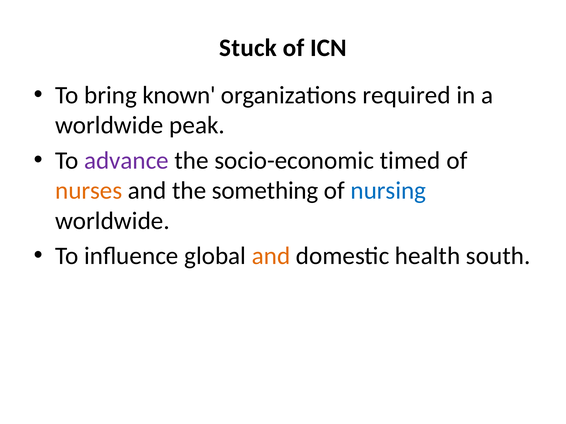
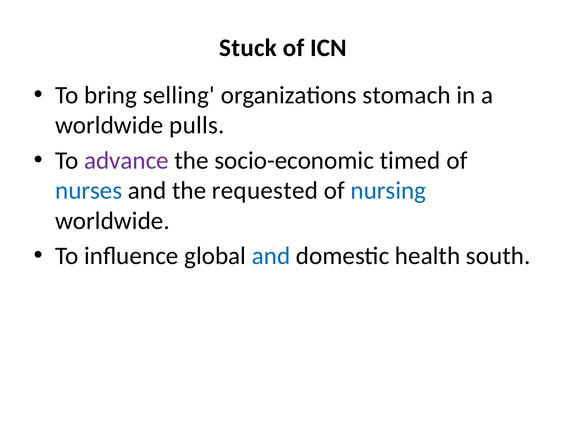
known: known -> selling
required: required -> stomach
peak: peak -> pulls
nurses colour: orange -> blue
something: something -> requested
and at (271, 256) colour: orange -> blue
